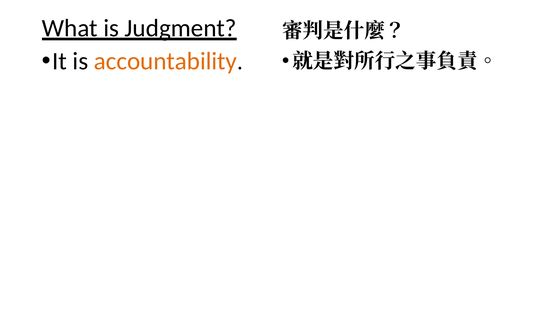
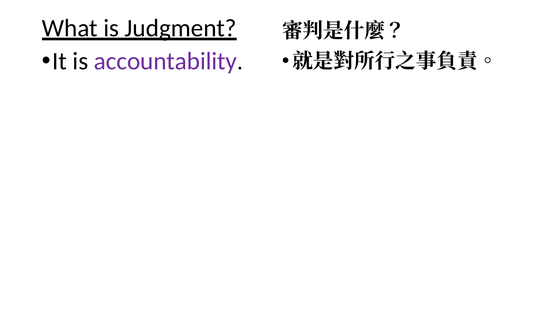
accountability colour: orange -> purple
